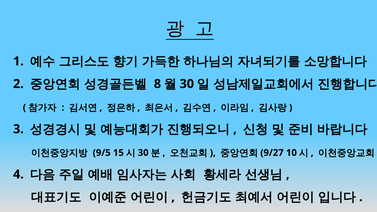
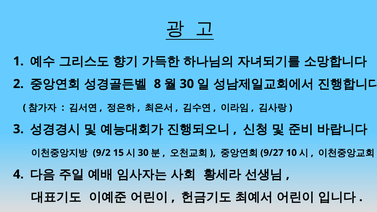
9/5: 9/5 -> 9/2
